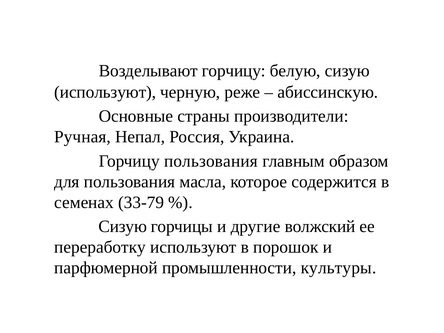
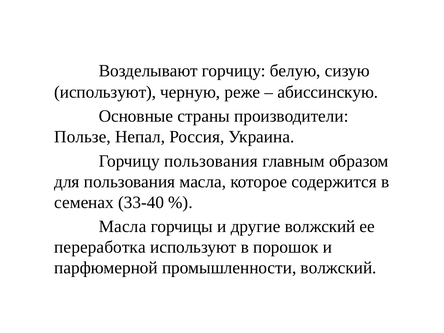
Ручная: Ручная -> Пользе
33-79: 33-79 -> 33-40
Сизую at (123, 227): Сизую -> Масла
переработку: переработку -> переработка
промышленности культуры: культуры -> волжский
